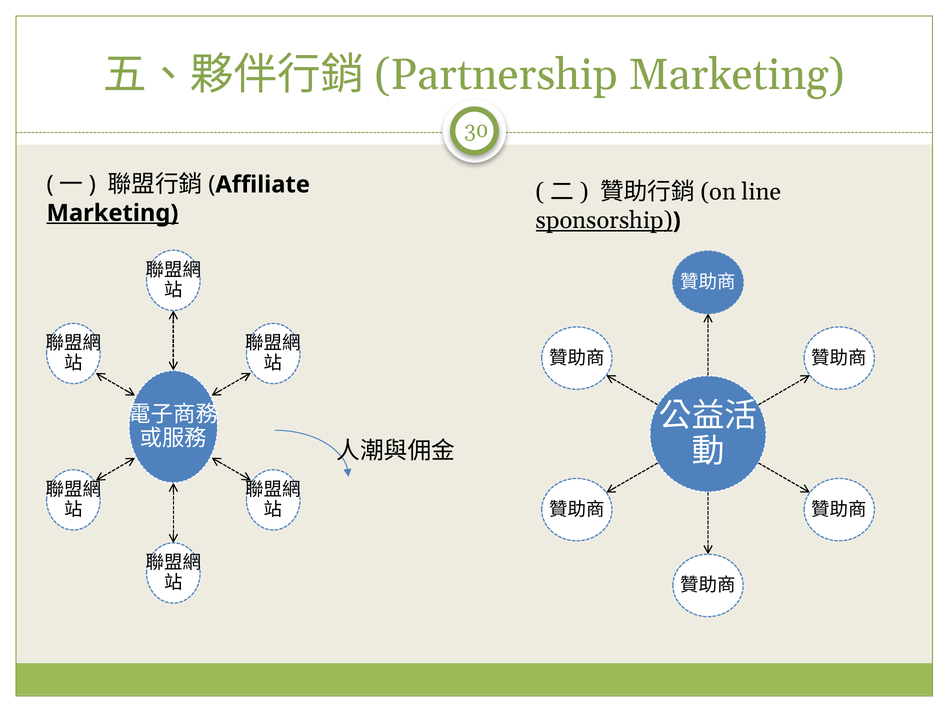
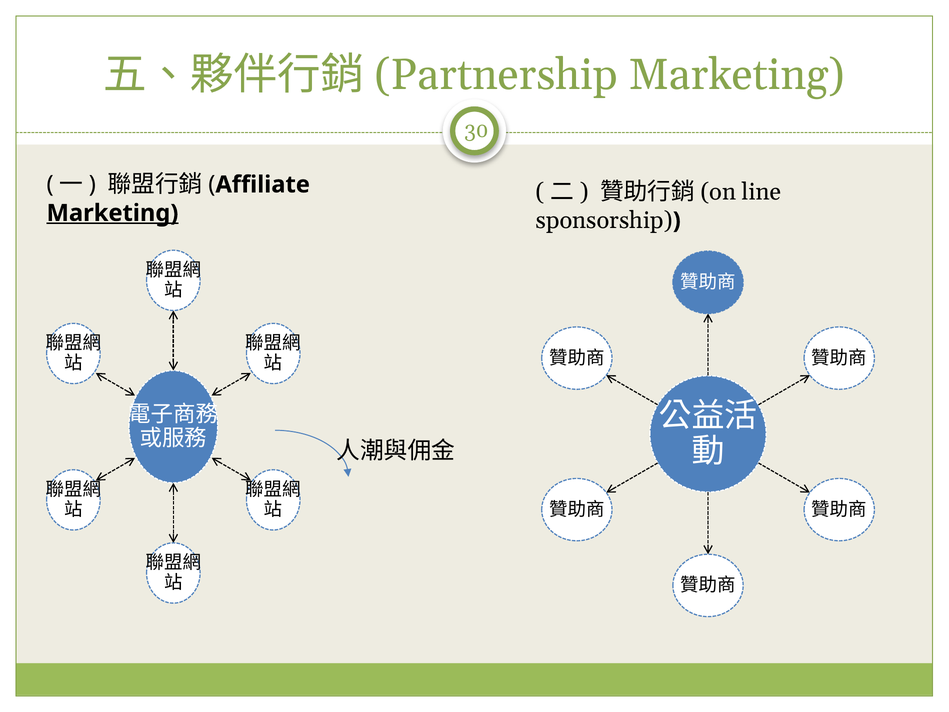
sponsorship underline: present -> none
